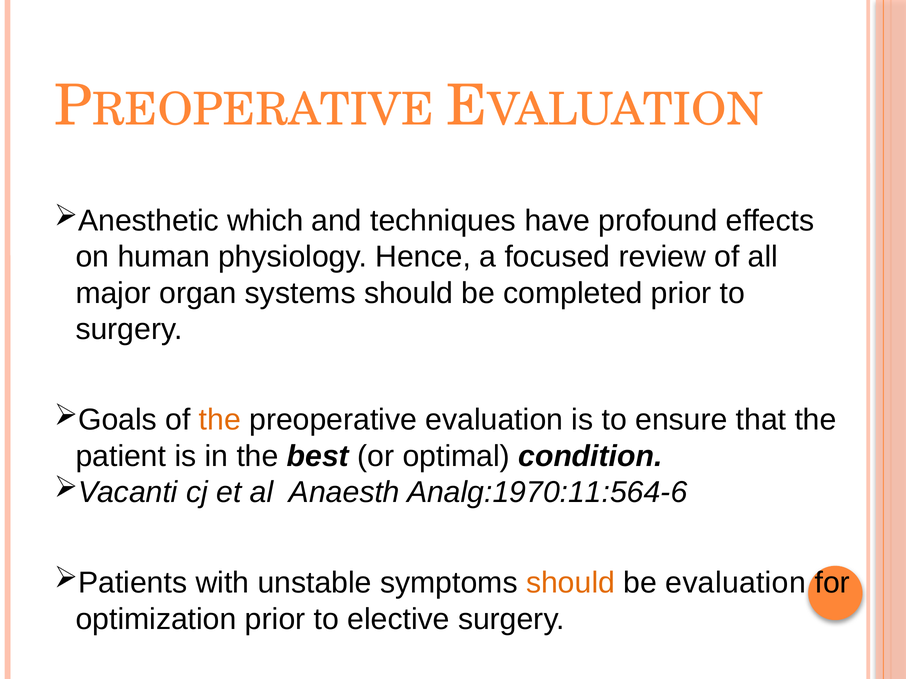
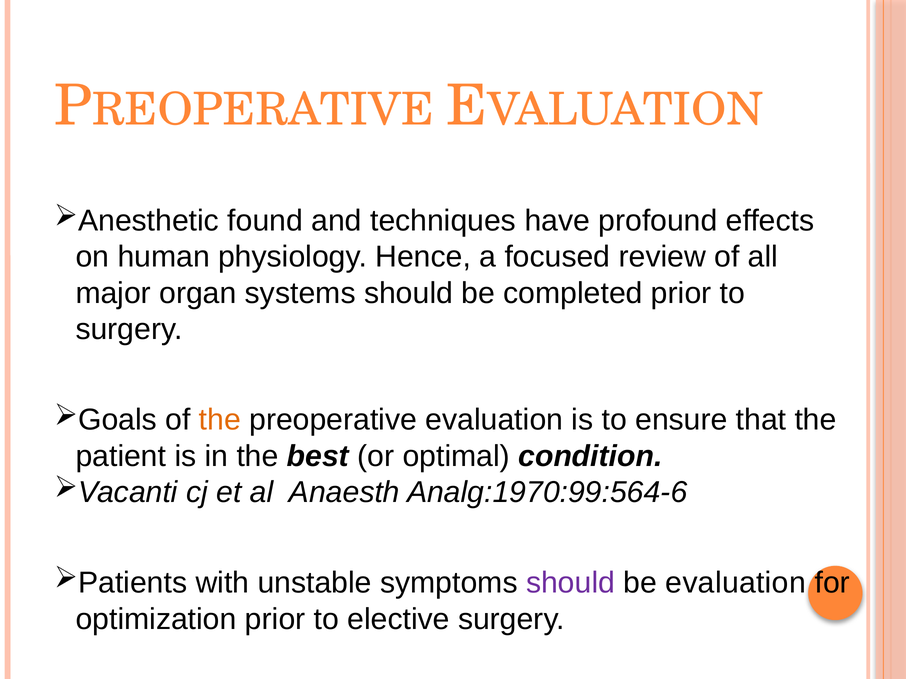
which: which -> found
Analg:1970:11:564-6: Analg:1970:11:564-6 -> Analg:1970:99:564-6
should at (571, 583) colour: orange -> purple
